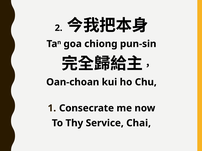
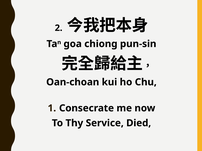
Chai: Chai -> Died
